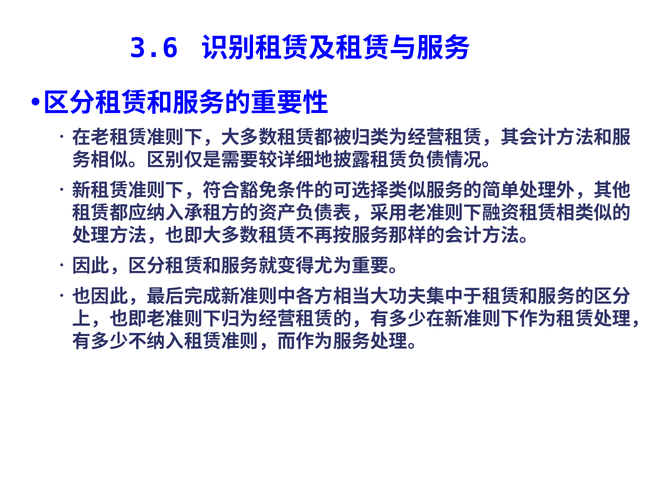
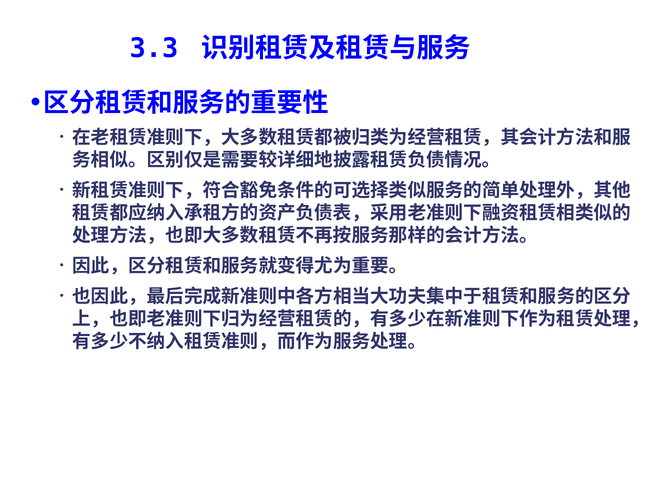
3.6: 3.6 -> 3.3
